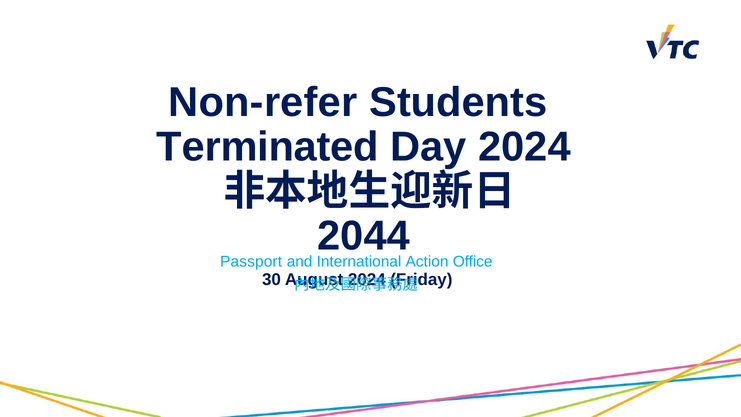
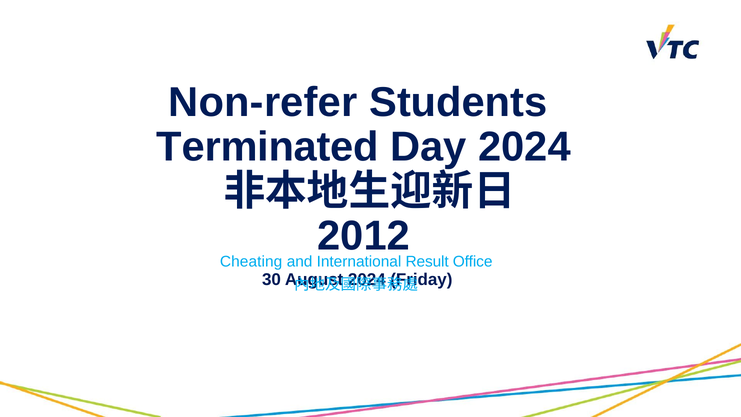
2044: 2044 -> 2012
Passport: Passport -> Cheating
Action: Action -> Result
